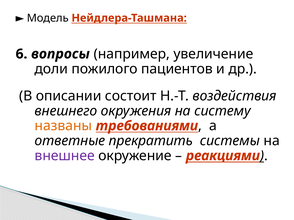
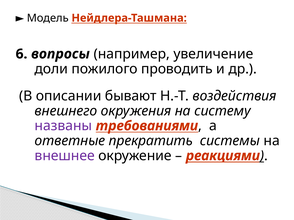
пациентов: пациентов -> проводить
состоит: состоит -> бывают
названы colour: orange -> purple
